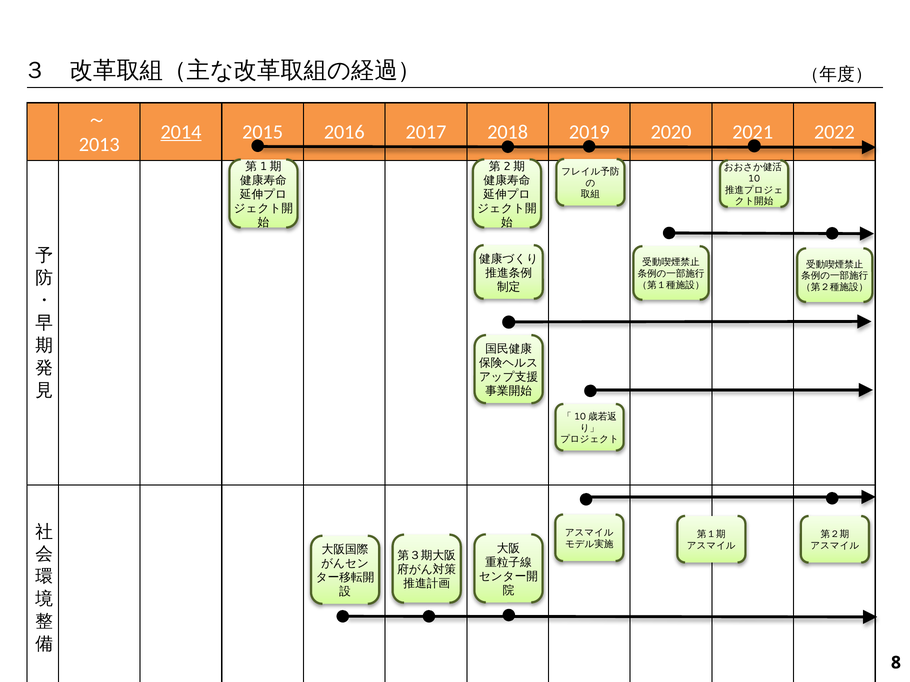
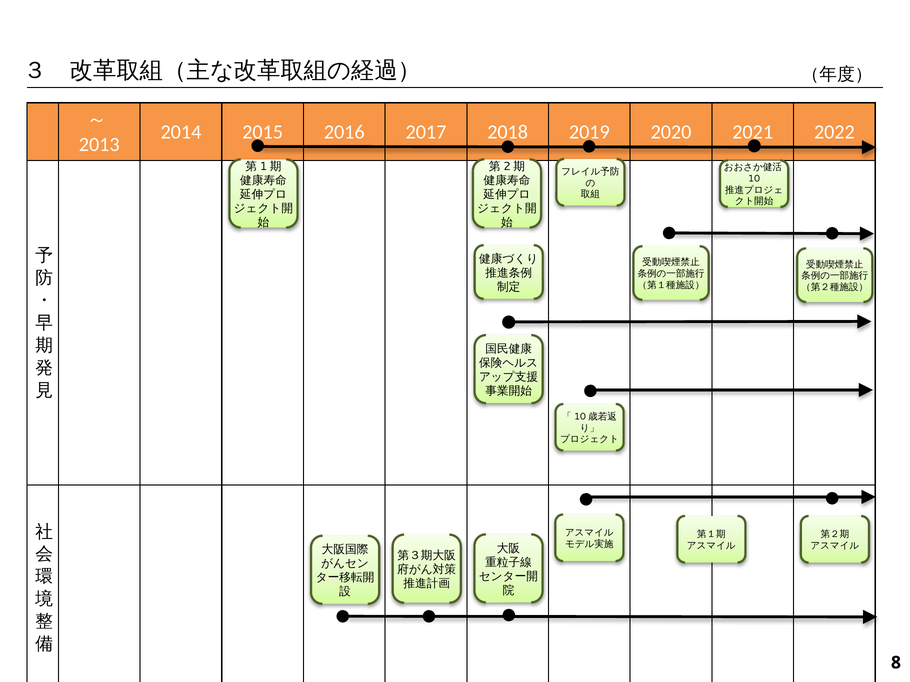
2014 underline: present -> none
